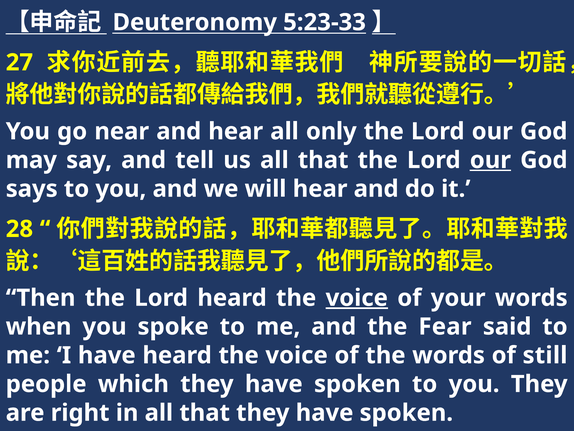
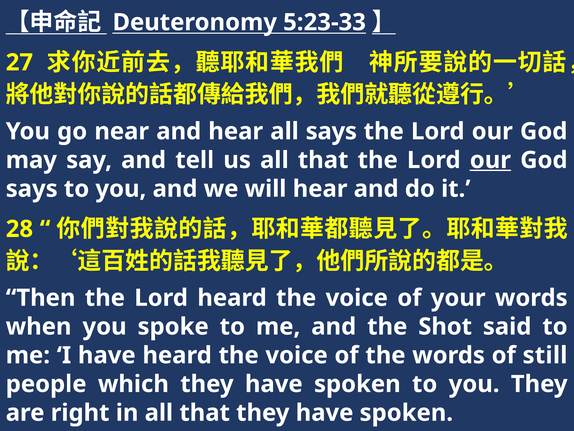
all only: only -> says
voice at (357, 298) underline: present -> none
Fear: Fear -> Shot
